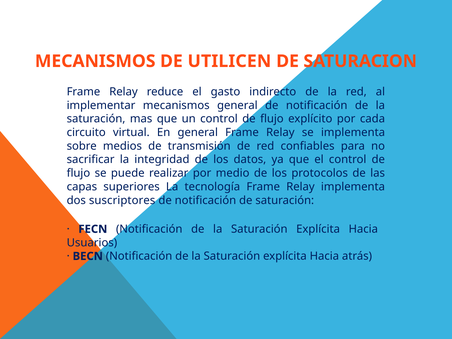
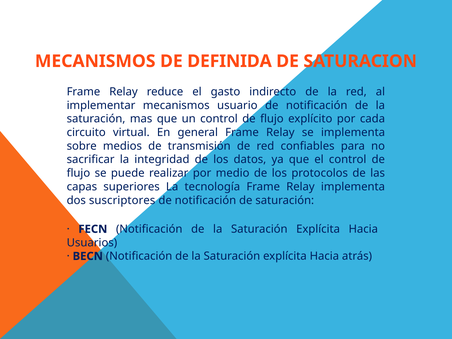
UTILICEN: UTILICEN -> DEFINIDA
mecanismos general: general -> usuario
